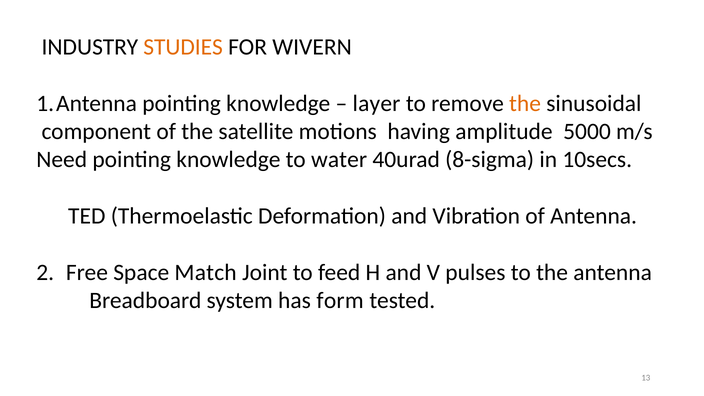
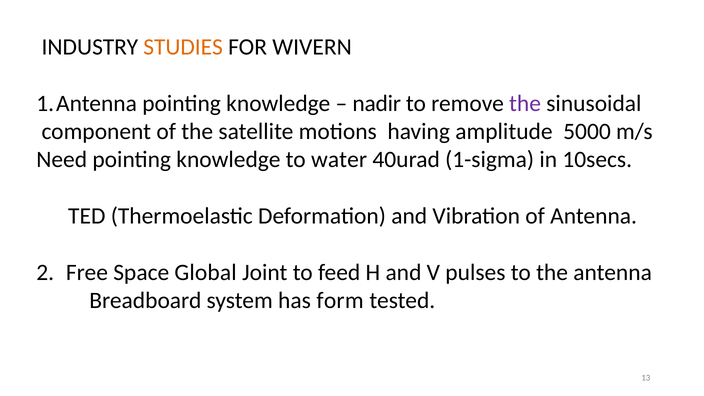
layer: layer -> nadir
the at (525, 103) colour: orange -> purple
8-sigma: 8-sigma -> 1-sigma
Match: Match -> Global
